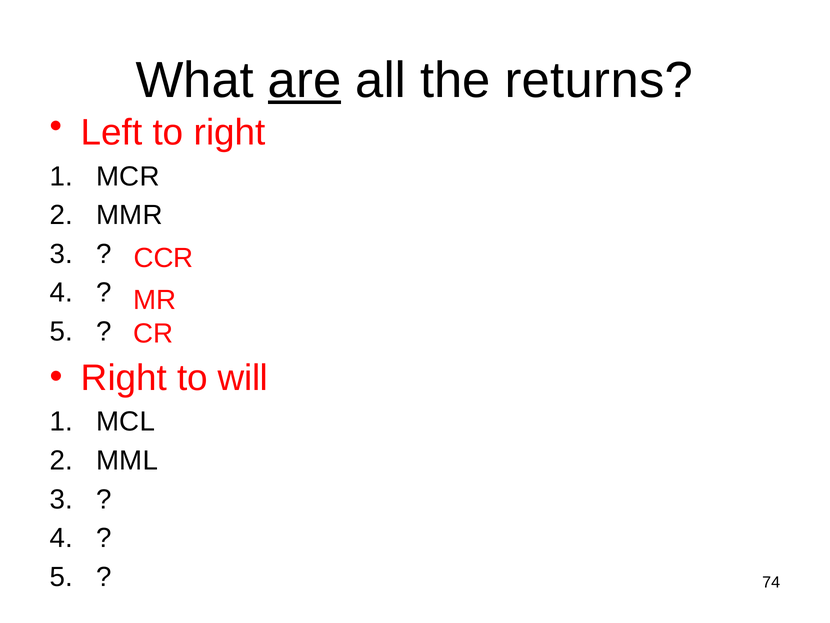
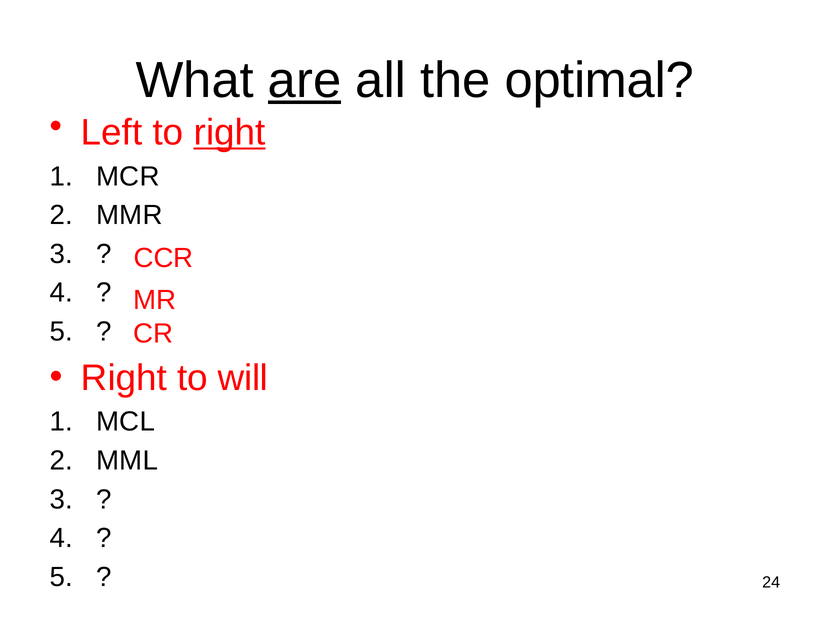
returns: returns -> optimal
right at (230, 133) underline: none -> present
74: 74 -> 24
